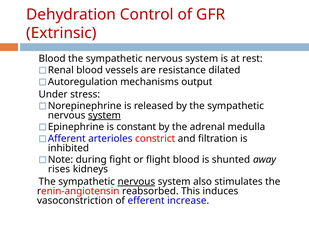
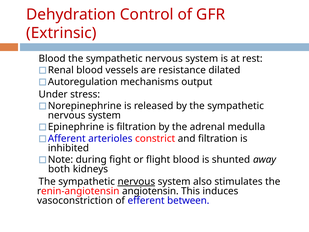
system at (104, 115) underline: present -> none
is constant: constant -> filtration
rises: rises -> both
reabsorbed: reabsorbed -> angiotensin
increase: increase -> between
